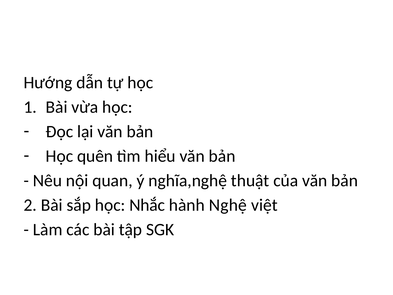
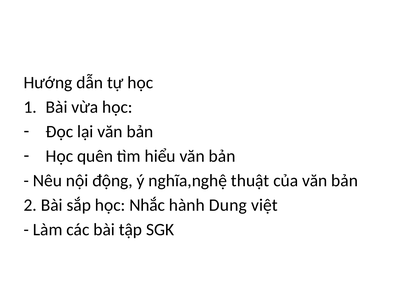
quan: quan -> động
Nghệ: Nghệ -> Dung
